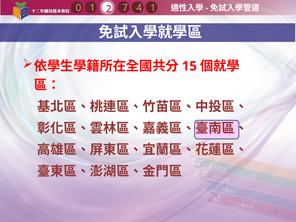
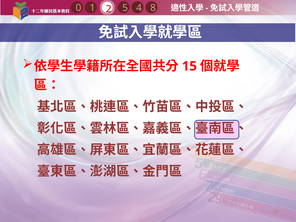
4 1: 1 -> 8
7: 7 -> 5
